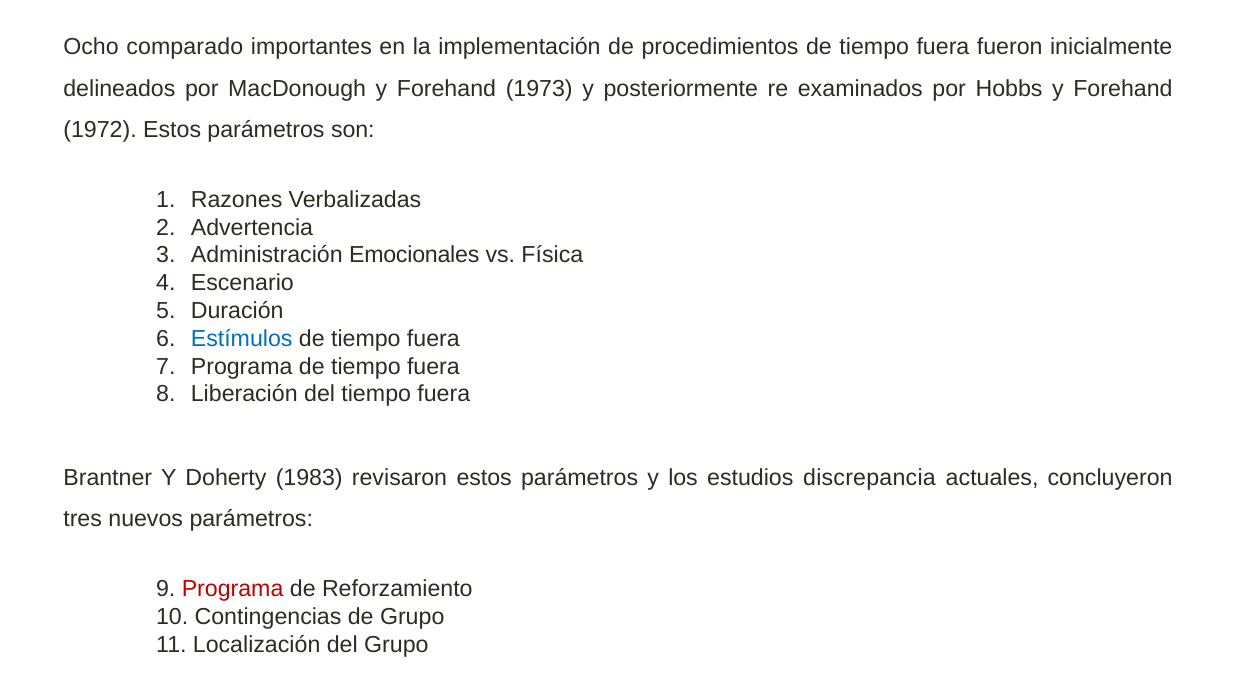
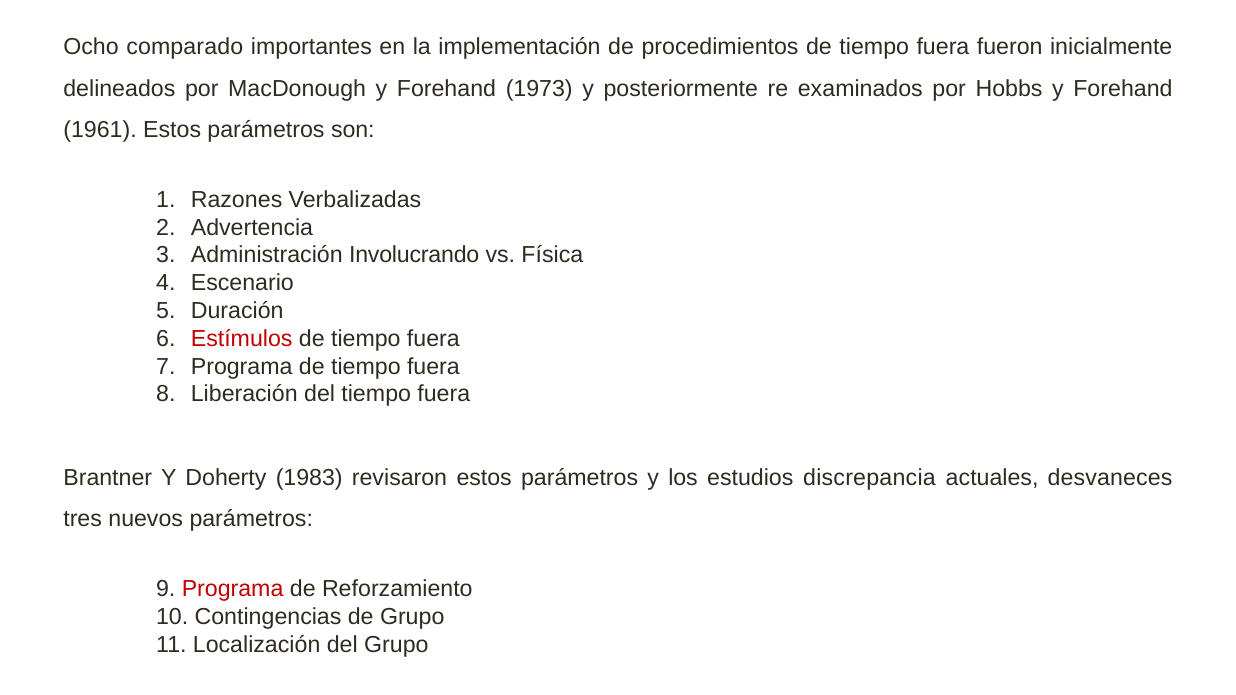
1972: 1972 -> 1961
Emocionales: Emocionales -> Involucrando
Estímulos colour: blue -> red
concluyeron: concluyeron -> desvaneces
